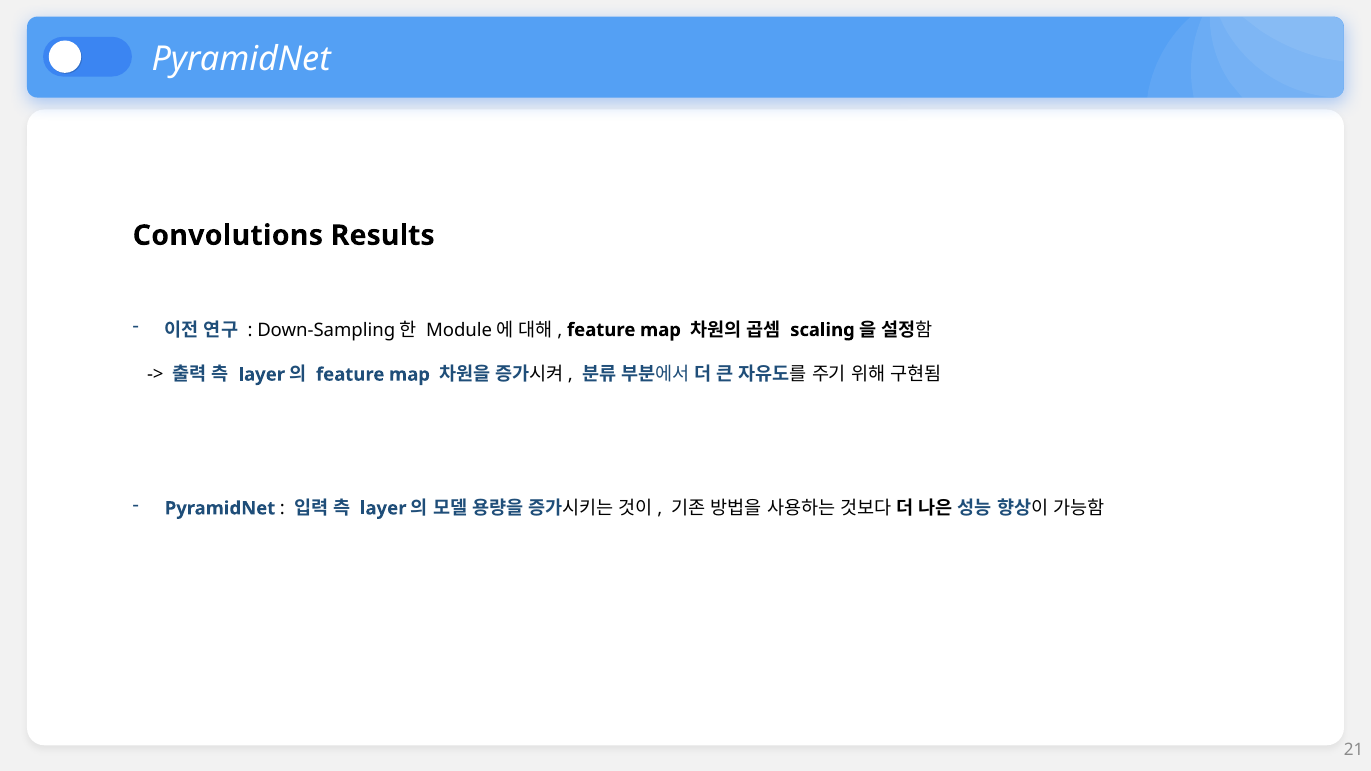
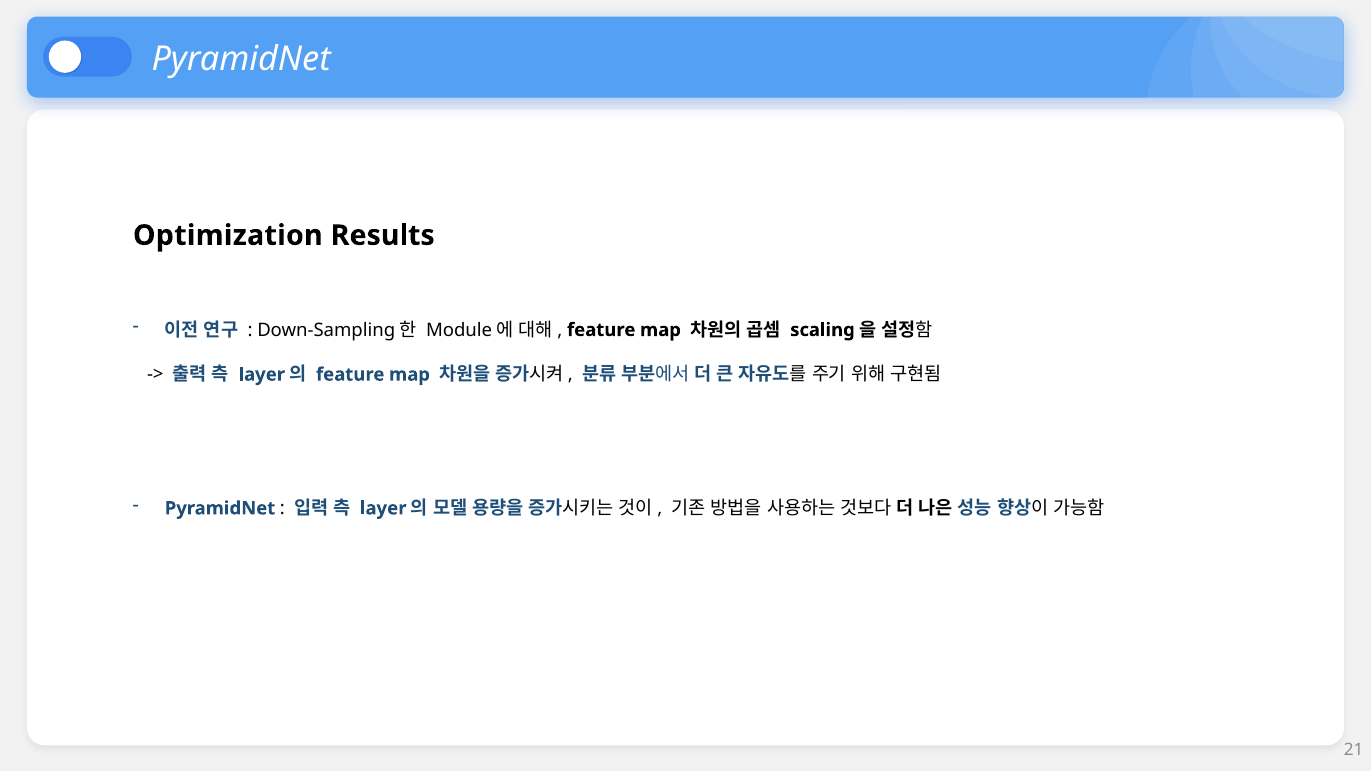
Convolutions: Convolutions -> Optimization
